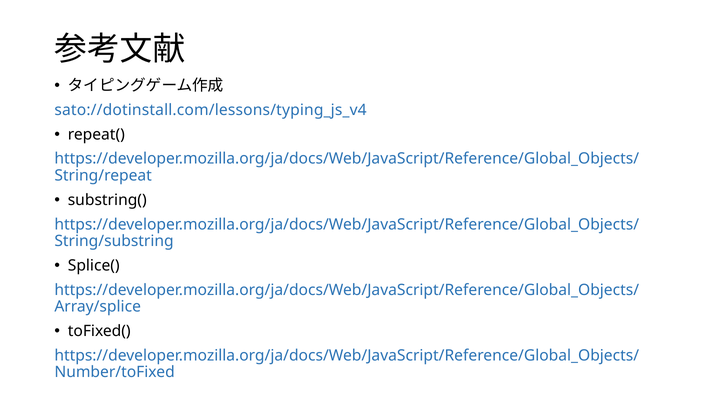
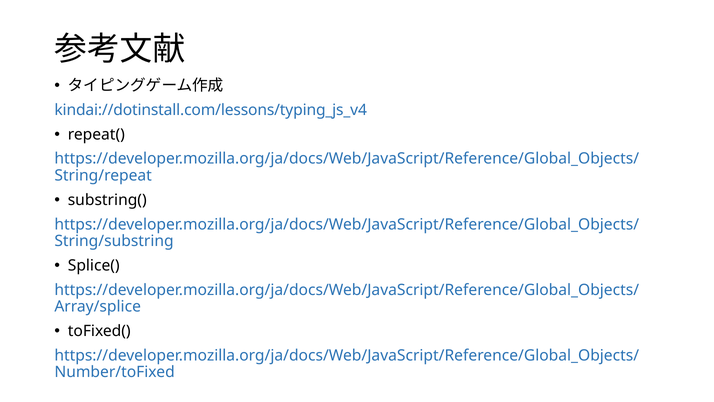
sato://dotinstall.com/lessons/typing_js_v4: sato://dotinstall.com/lessons/typing_js_v4 -> kindai://dotinstall.com/lessons/typing_js_v4
